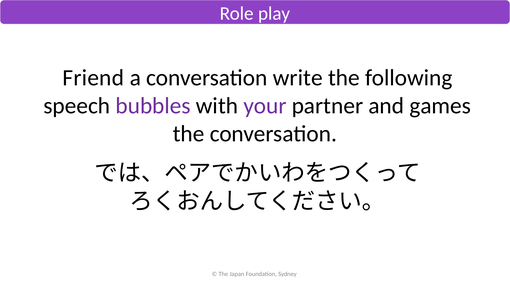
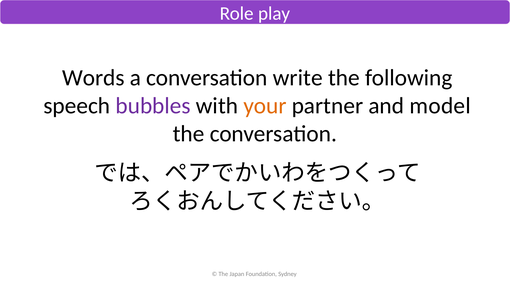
Friend: Friend -> Words
your colour: purple -> orange
games: games -> model
